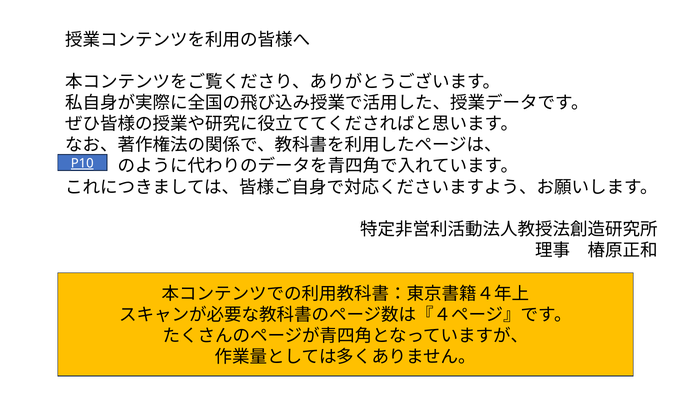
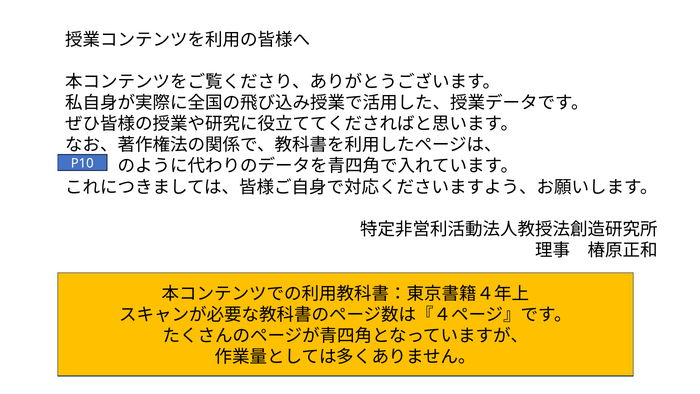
P10 underline: present -> none
